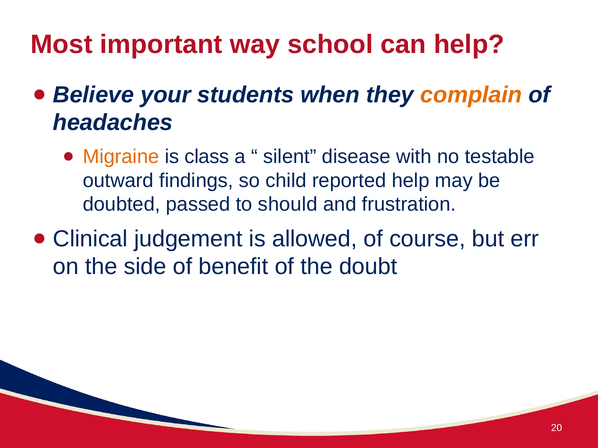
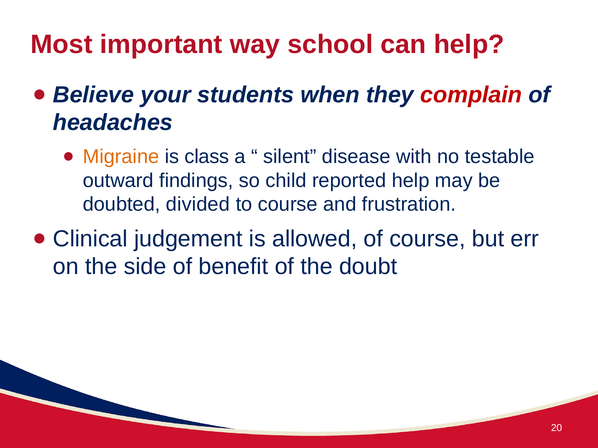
complain colour: orange -> red
passed: passed -> divided
to should: should -> course
